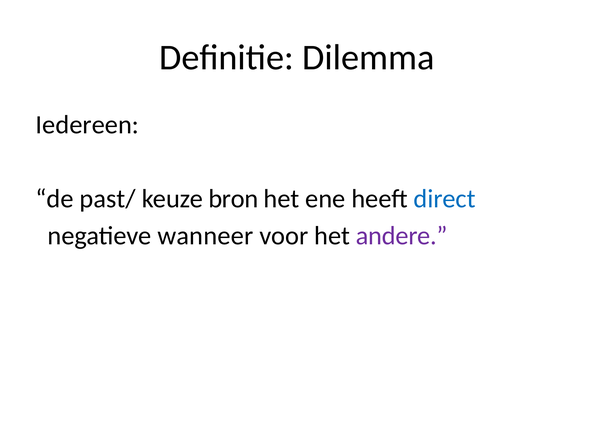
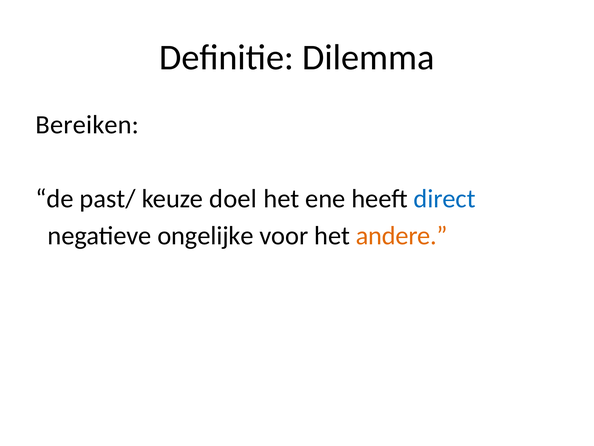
Iedereen: Iedereen -> Bereiken
bron: bron -> doel
wanneer: wanneer -> ongelijke
andere colour: purple -> orange
